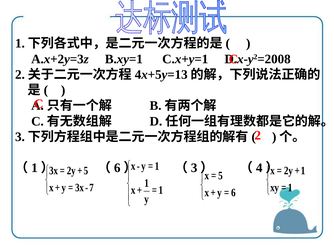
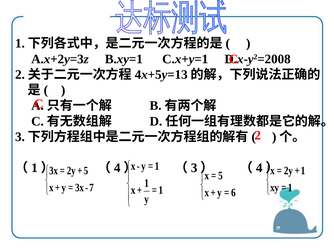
6 at (117, 168): 6 -> 4
